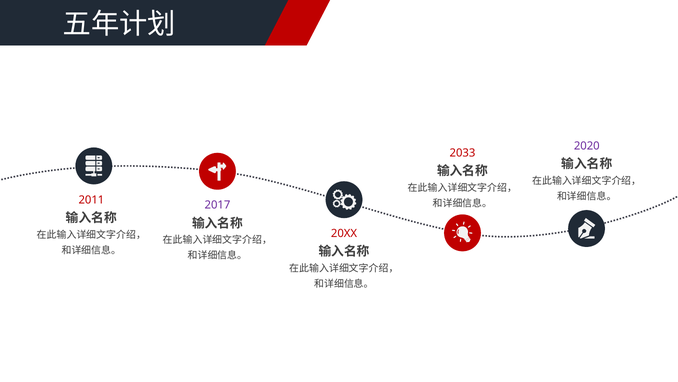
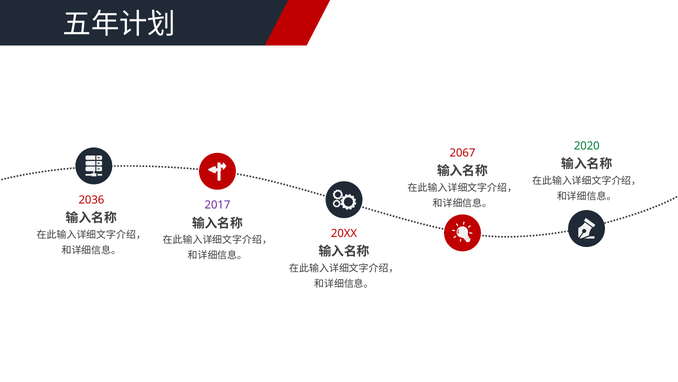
2020 colour: purple -> green
2033: 2033 -> 2067
2011: 2011 -> 2036
